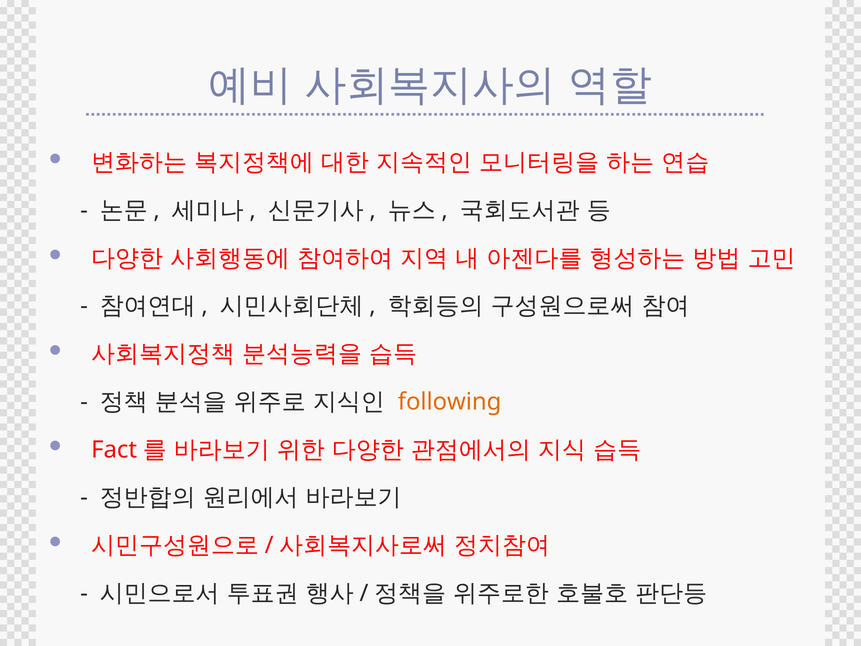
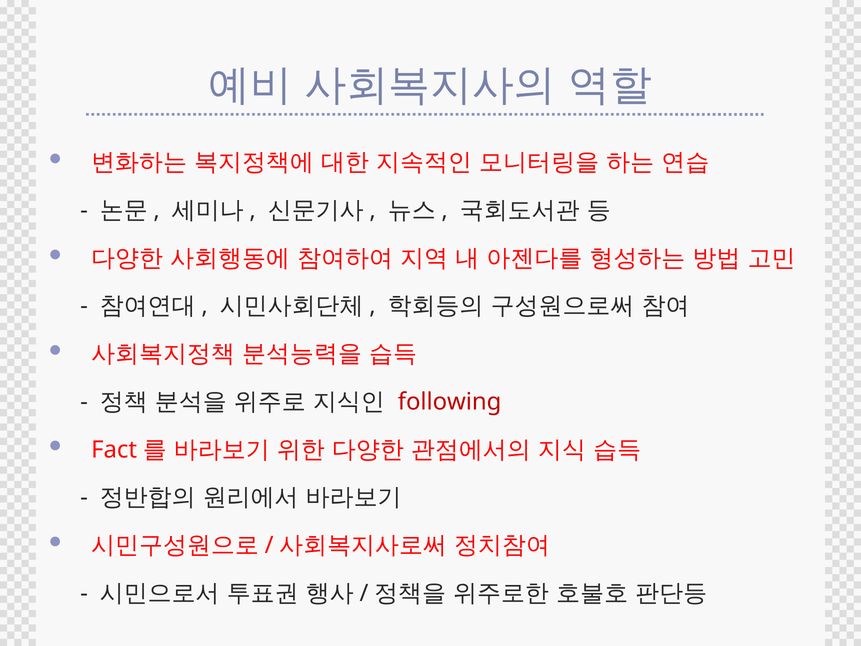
following colour: orange -> red
